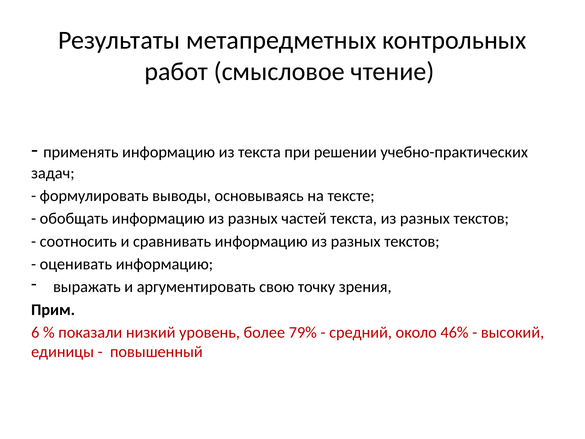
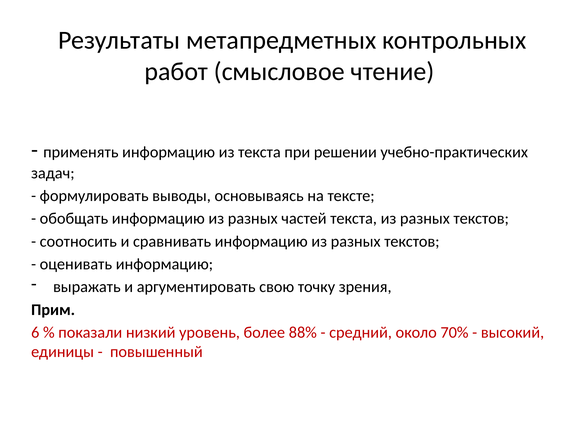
79%: 79% -> 88%
46%: 46% -> 70%
